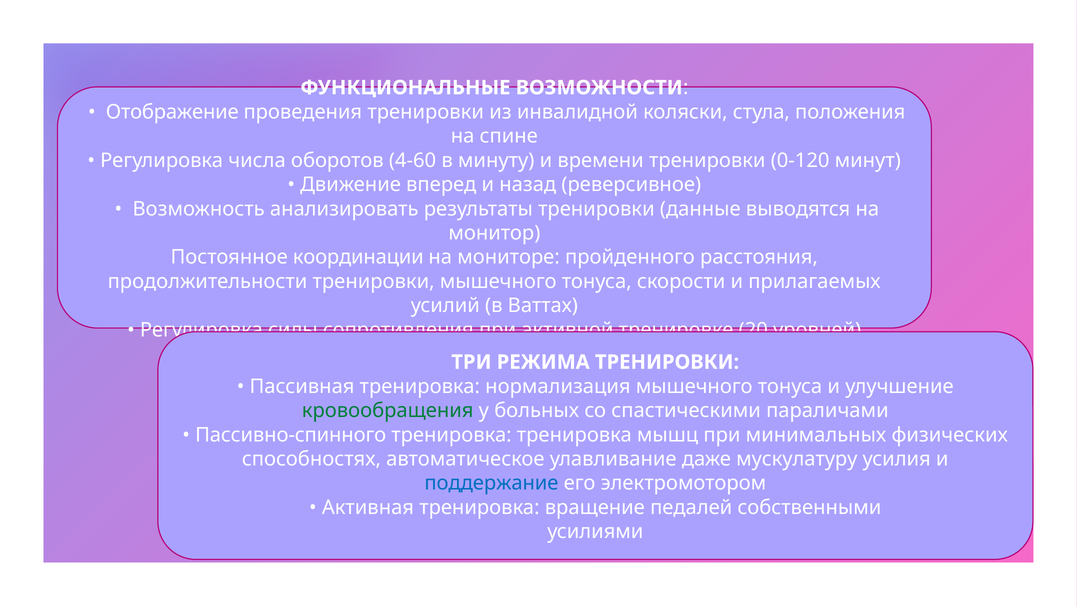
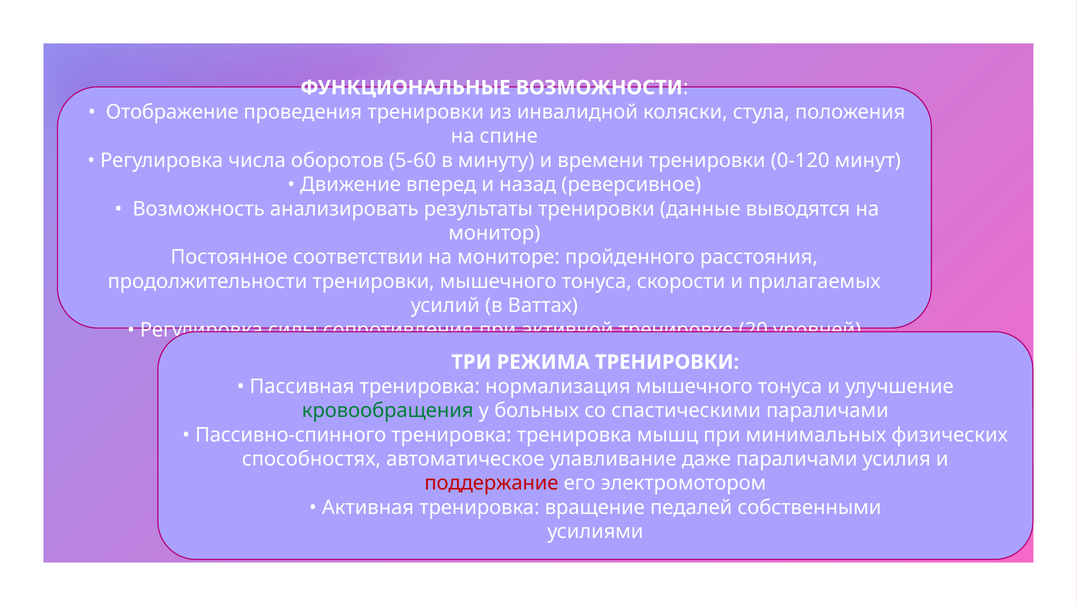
4-60: 4-60 -> 5-60
координации: координации -> соответствии
даже мускулатуру: мускулатуру -> параличами
поддержание colour: blue -> red
